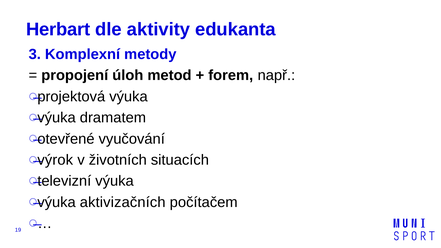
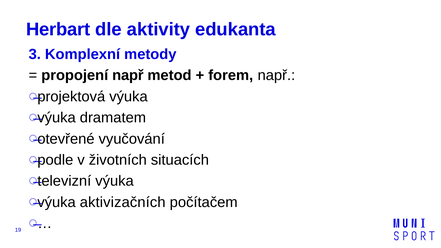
propojení úloh: úloh -> např
výrok: výrok -> podle
